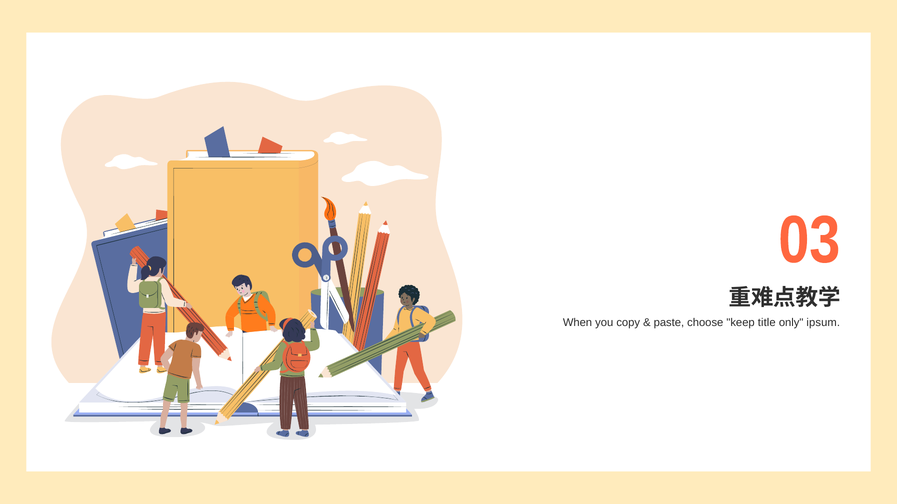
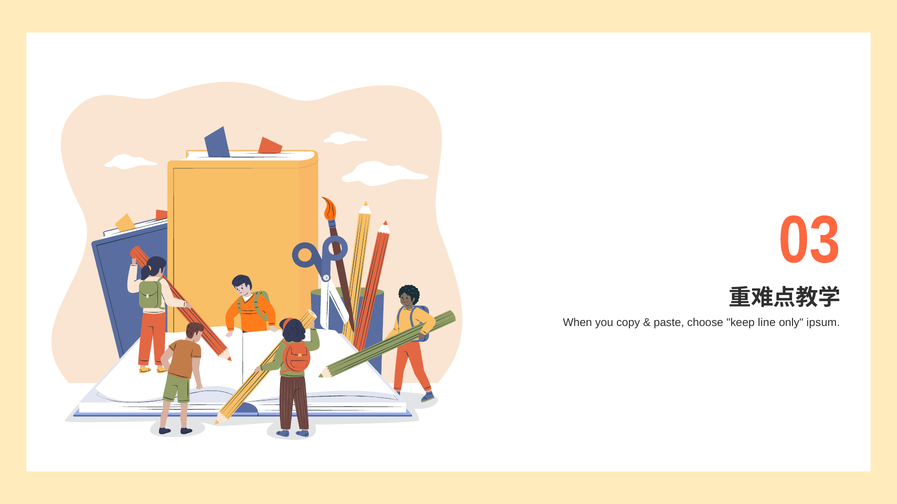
title: title -> line
